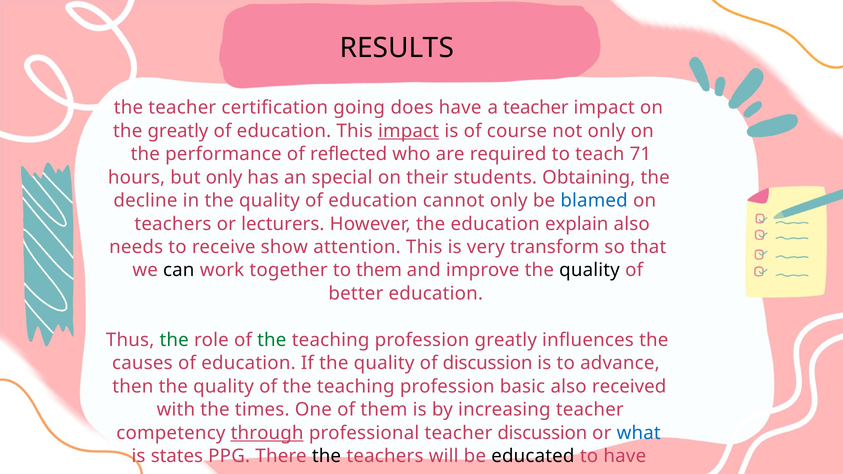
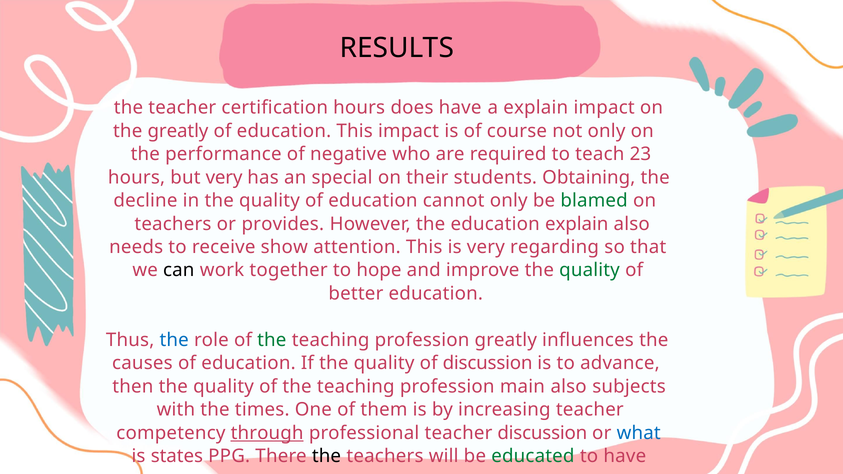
certification going: going -> hours
a teacher: teacher -> explain
impact at (409, 131) underline: present -> none
reflected: reflected -> negative
71: 71 -> 23
but only: only -> very
blamed colour: blue -> green
lecturers: lecturers -> provides
transform: transform -> regarding
to them: them -> hope
quality at (589, 270) colour: black -> green
the at (174, 340) colour: green -> blue
basic: basic -> main
received: received -> subjects
educated colour: black -> green
